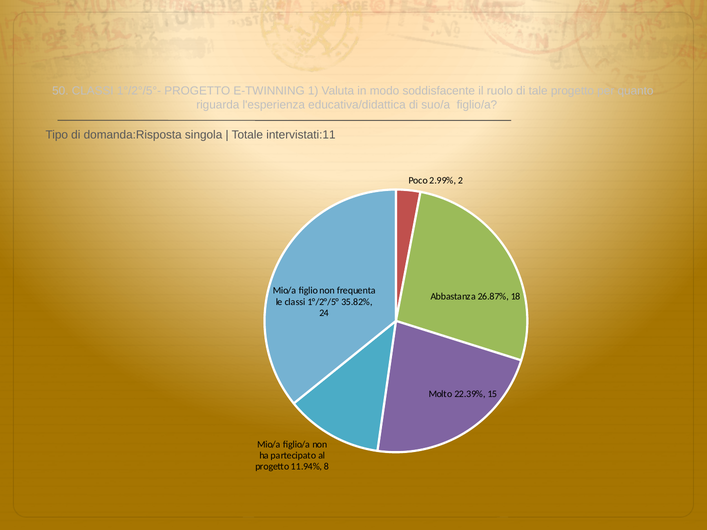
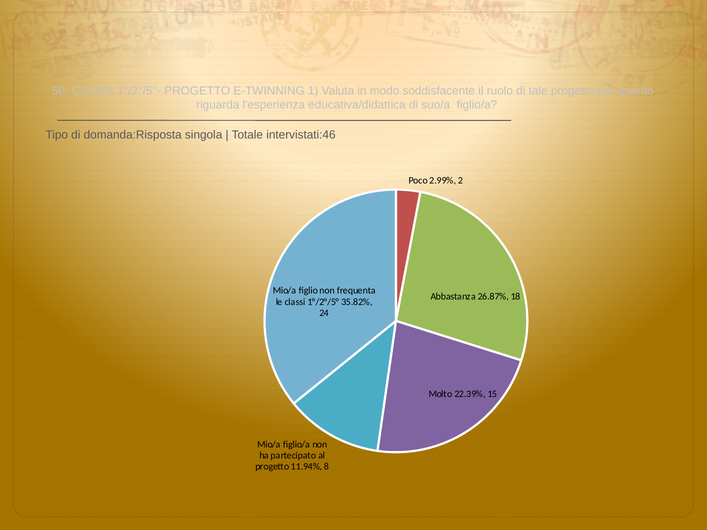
intervistati:11: intervistati:11 -> intervistati:46
